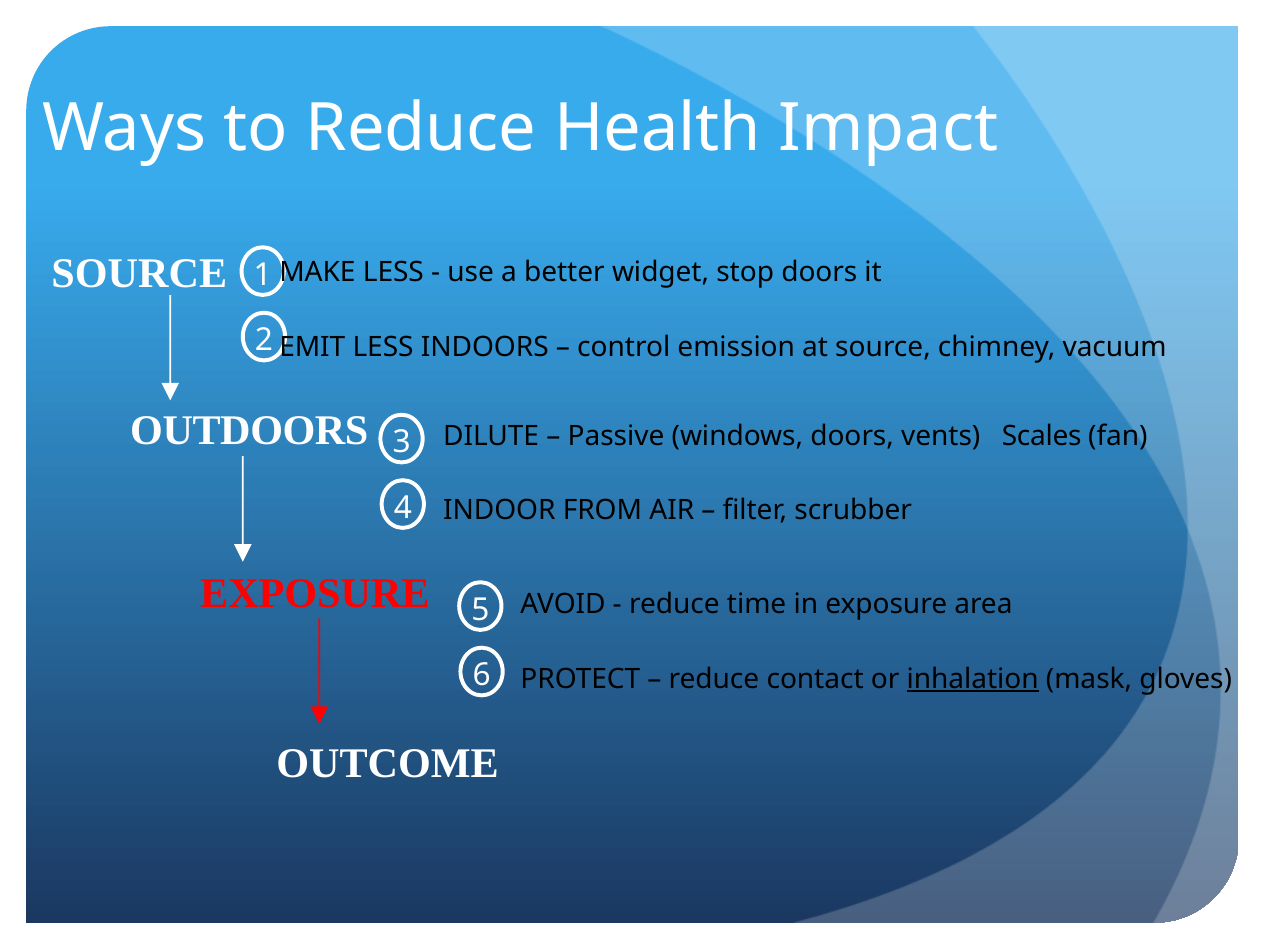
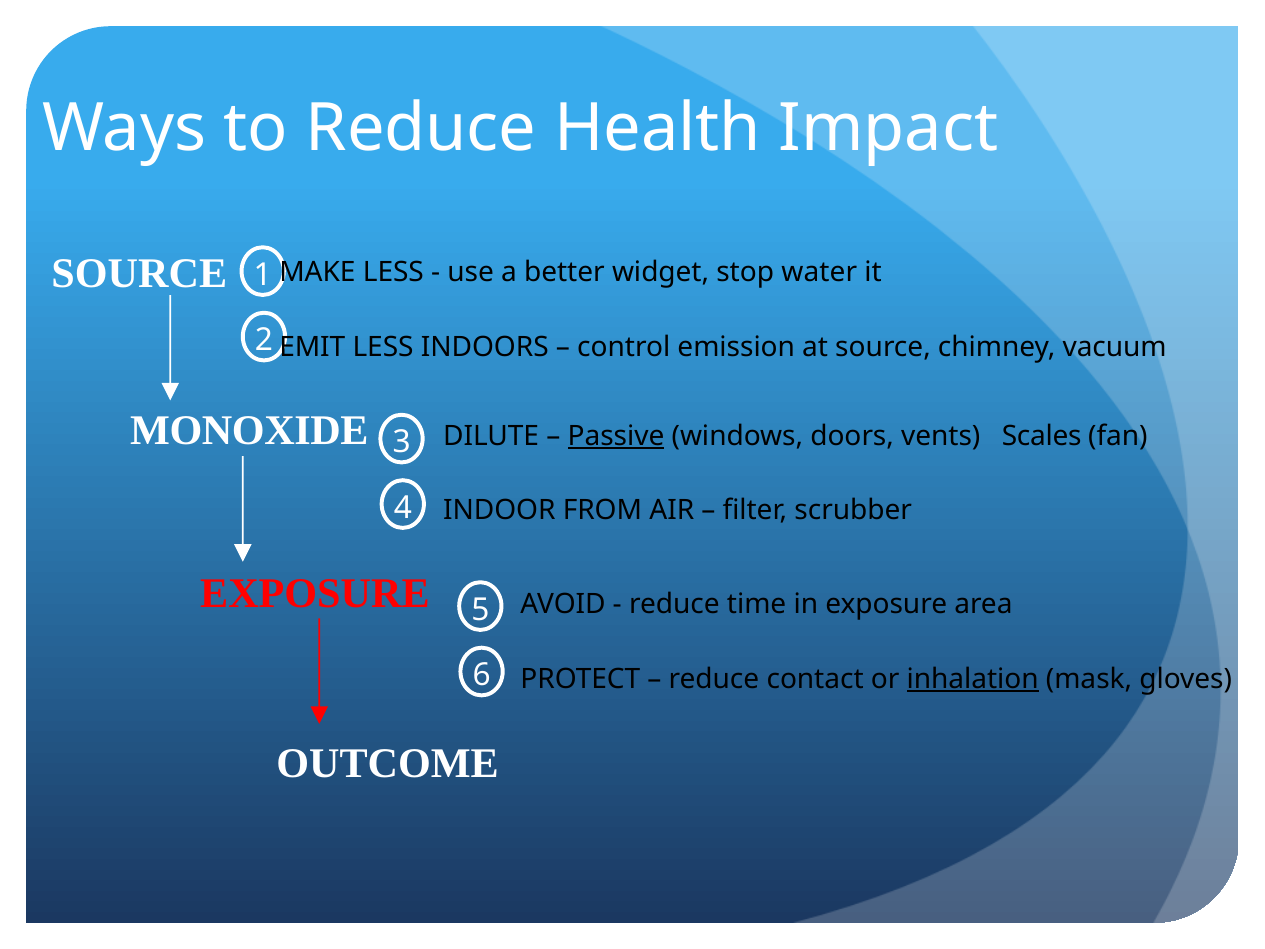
stop doors: doors -> water
OUTDOORS: OUTDOORS -> MONOXIDE
Passive underline: none -> present
